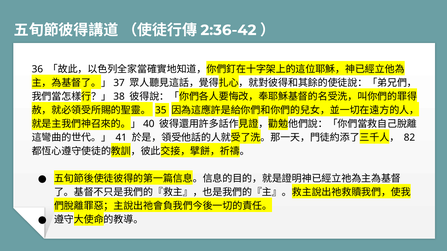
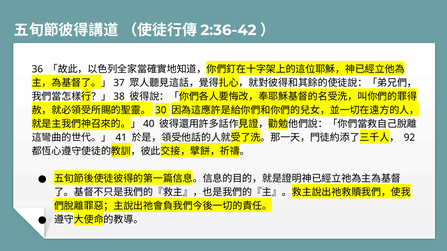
35: 35 -> 30
82: 82 -> 92
